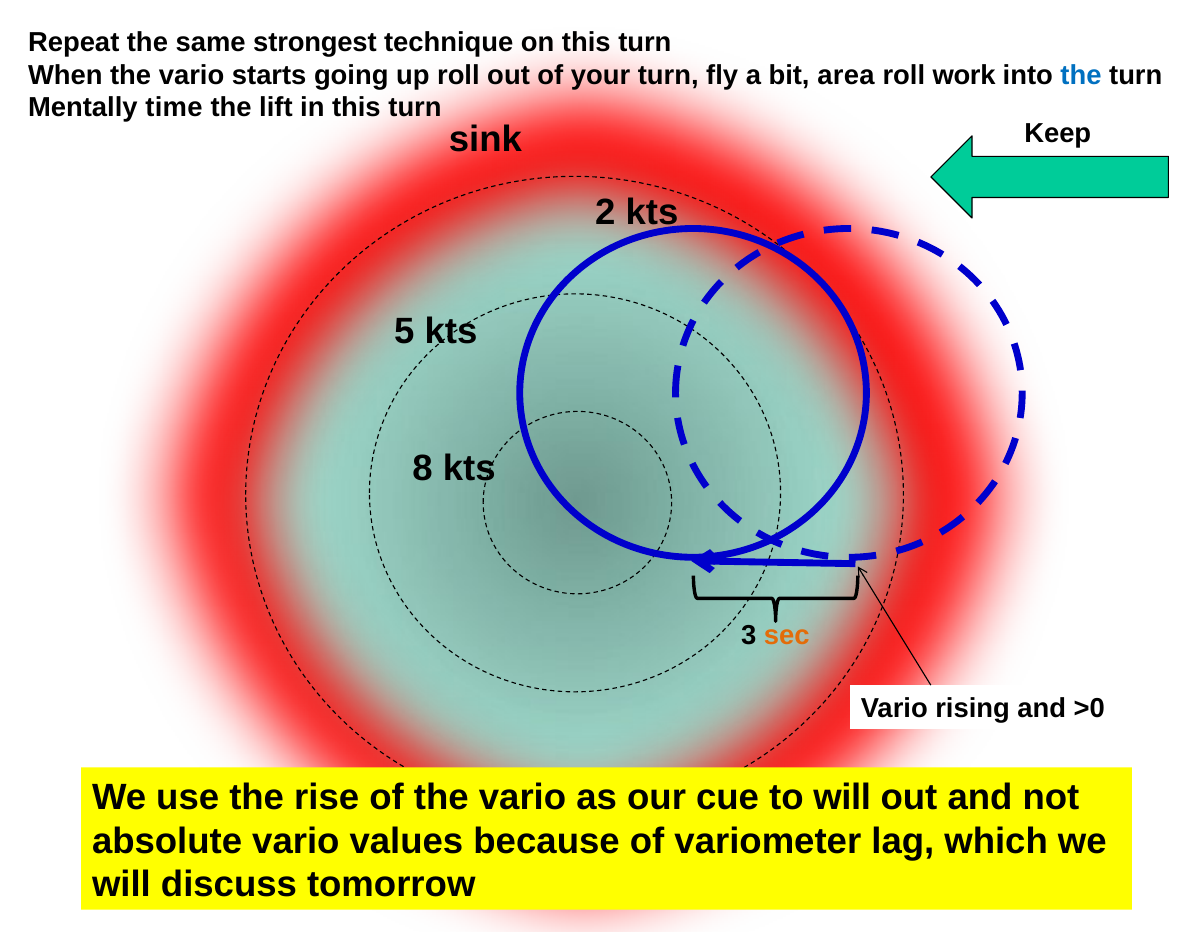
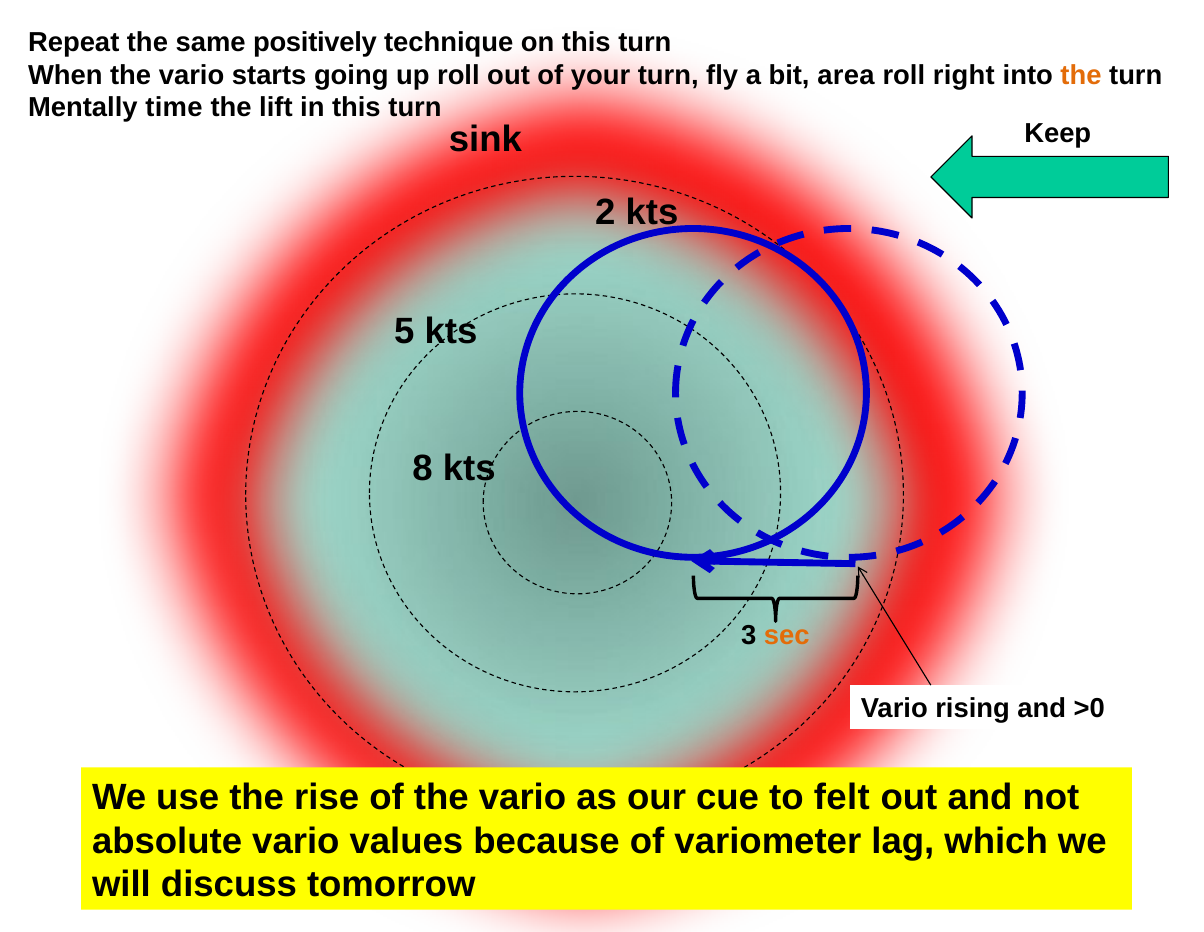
strongest: strongest -> positively
work: work -> right
the at (1081, 75) colour: blue -> orange
to will: will -> felt
